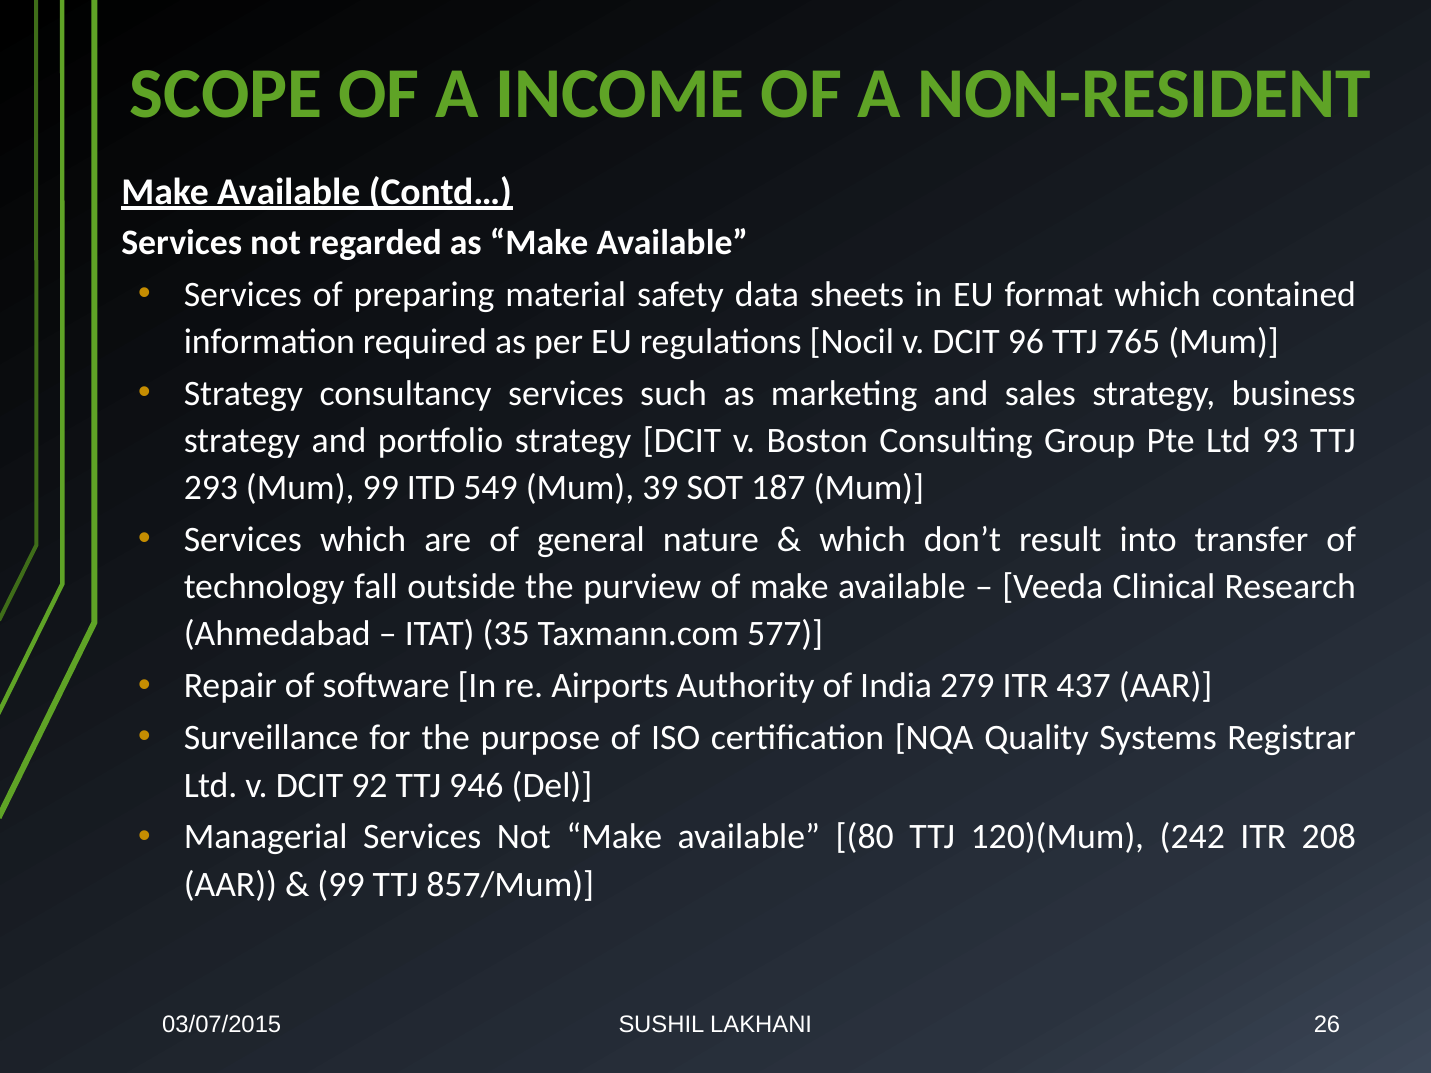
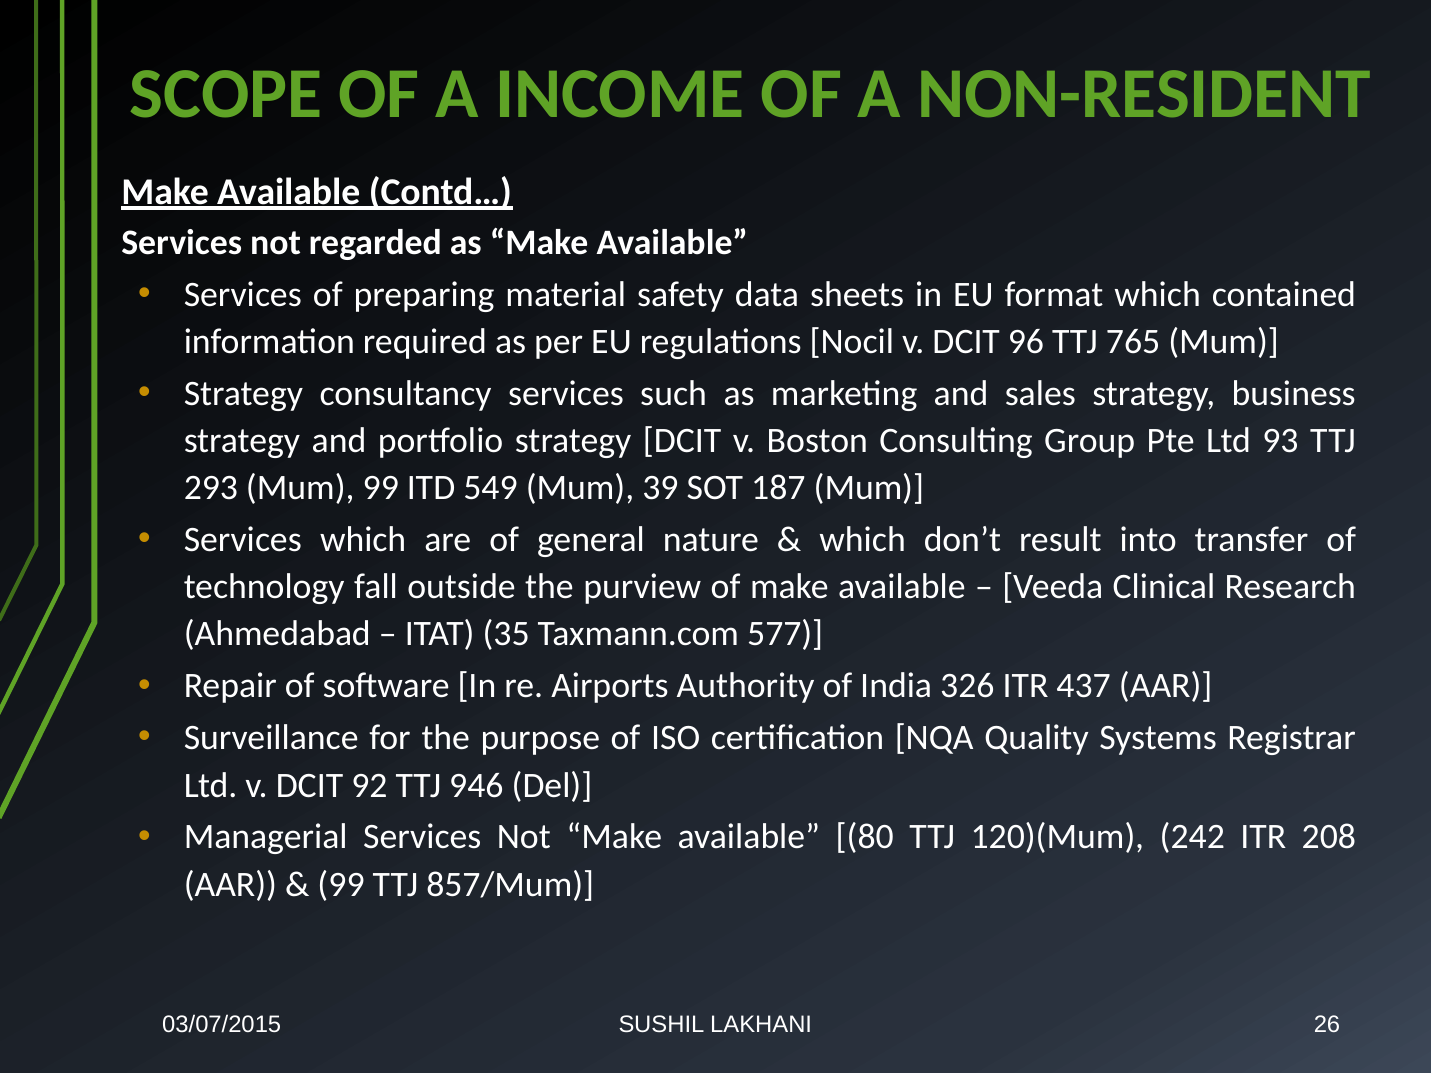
279: 279 -> 326
